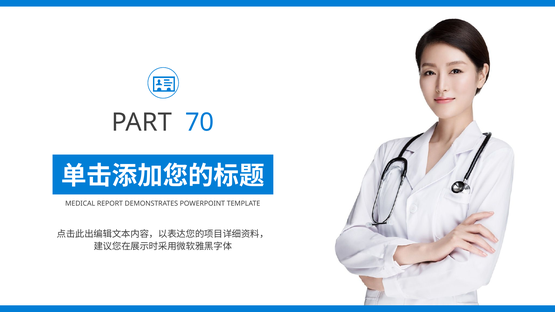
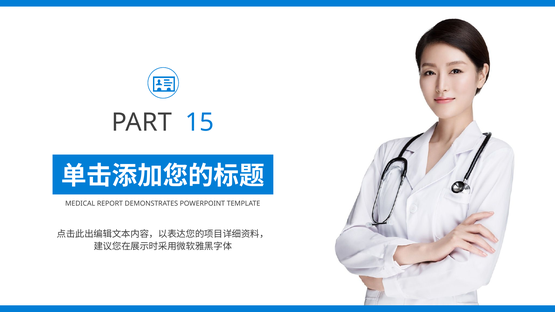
70: 70 -> 15
